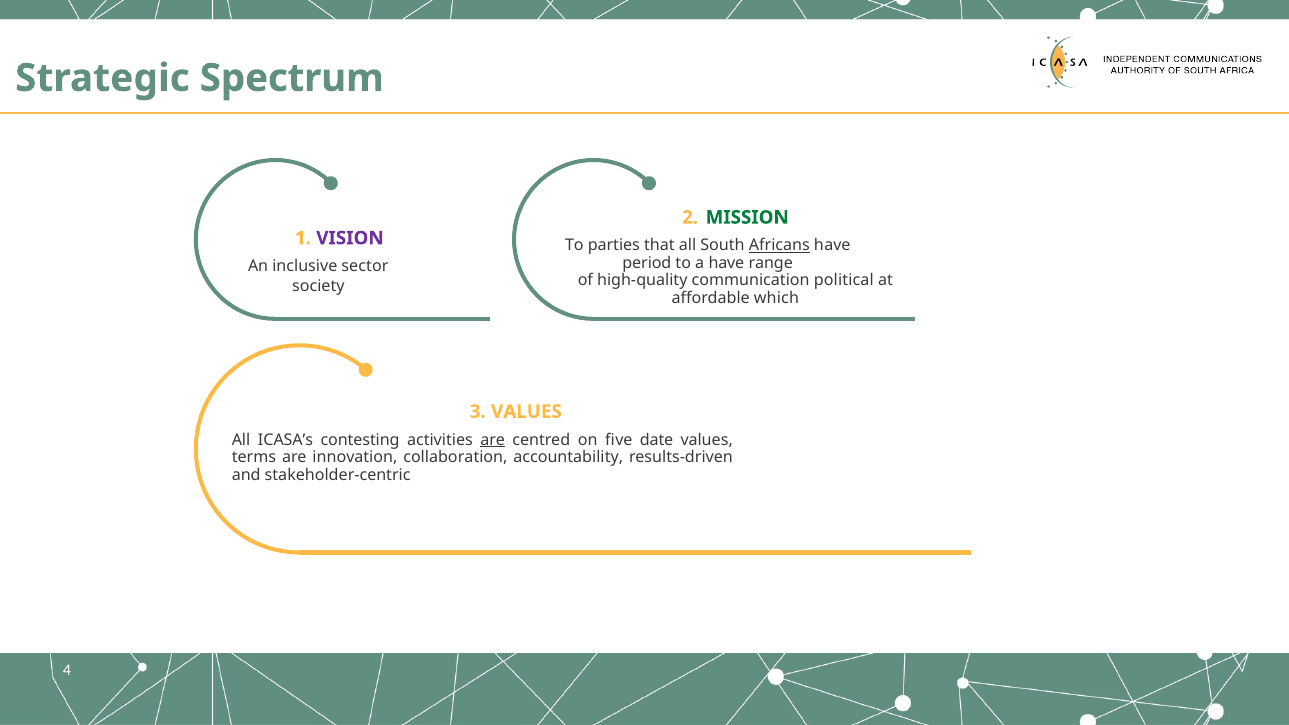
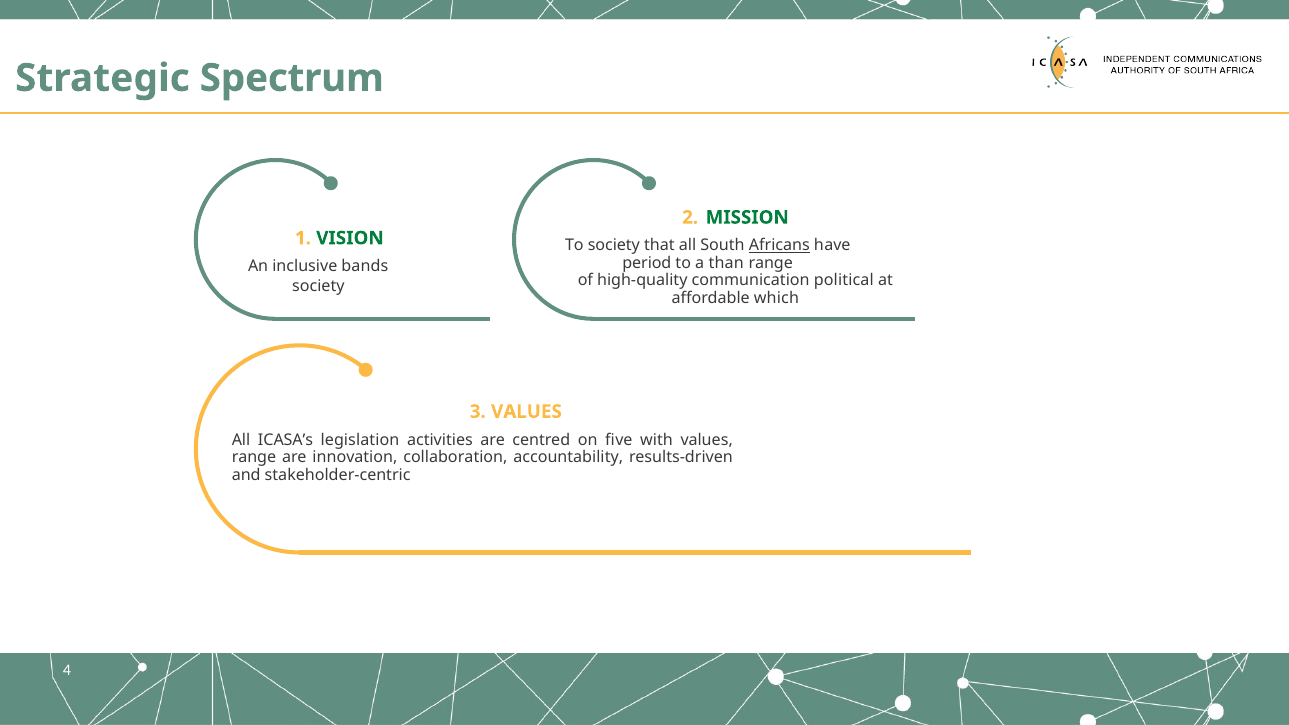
VISION colour: purple -> green
To parties: parties -> society
a have: have -> than
sector: sector -> bands
contesting: contesting -> legislation
are at (493, 440) underline: present -> none
date: date -> with
terms at (254, 457): terms -> range
